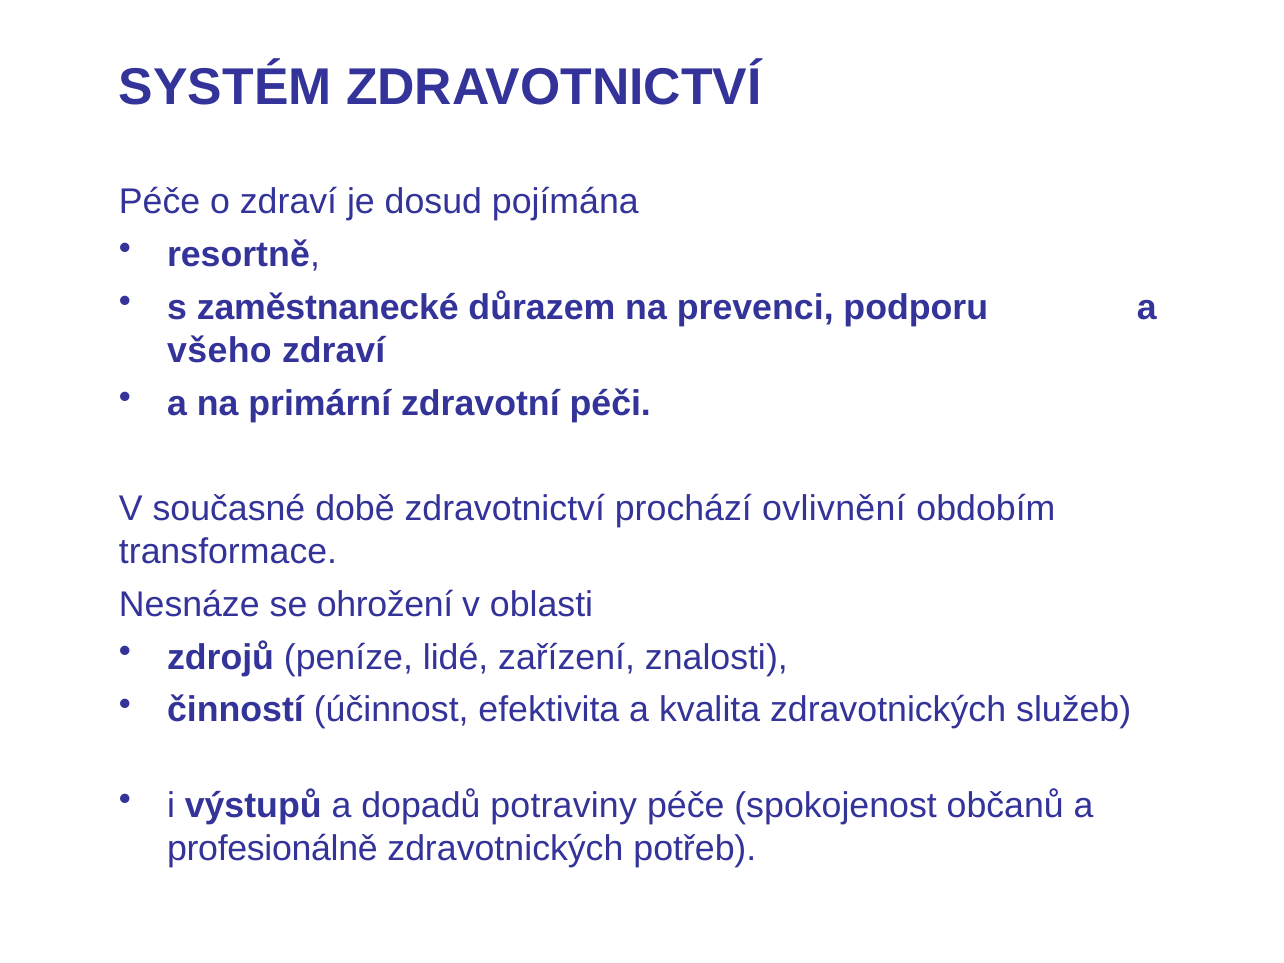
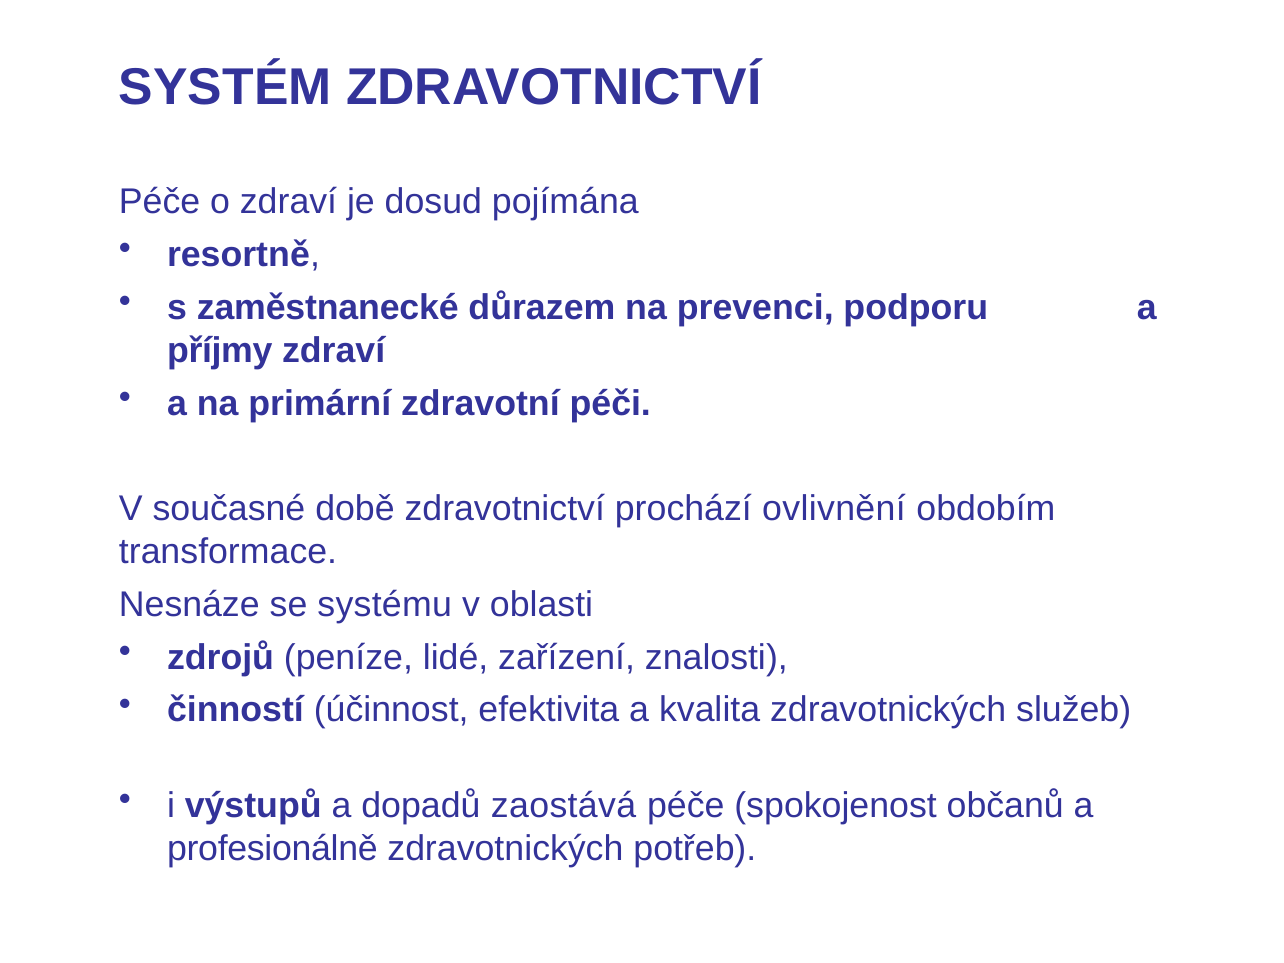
všeho: všeho -> příjmy
ohrožení: ohrožení -> systému
potraviny: potraviny -> zaostává
